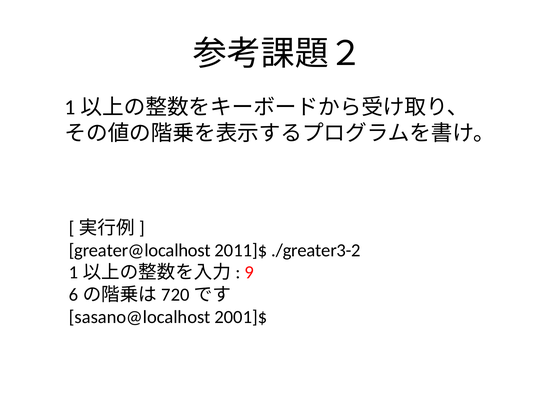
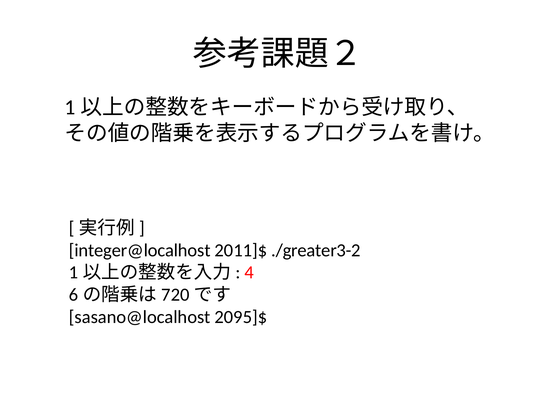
greater@localhost: greater@localhost -> integer@localhost
9: 9 -> 4
2001]$: 2001]$ -> 2095]$
